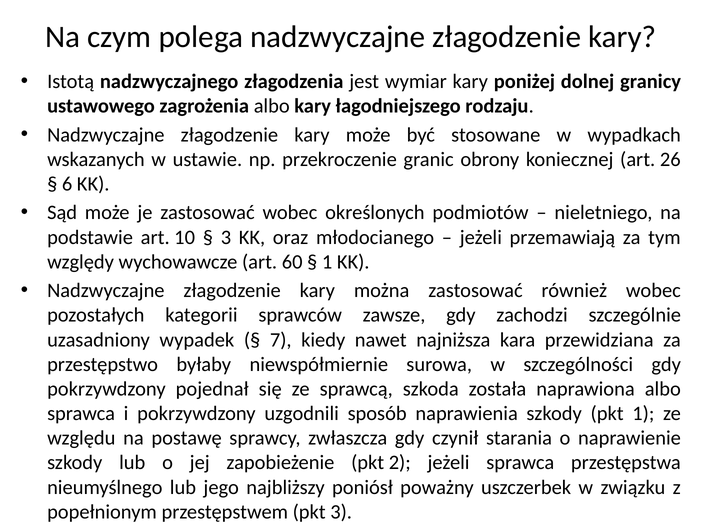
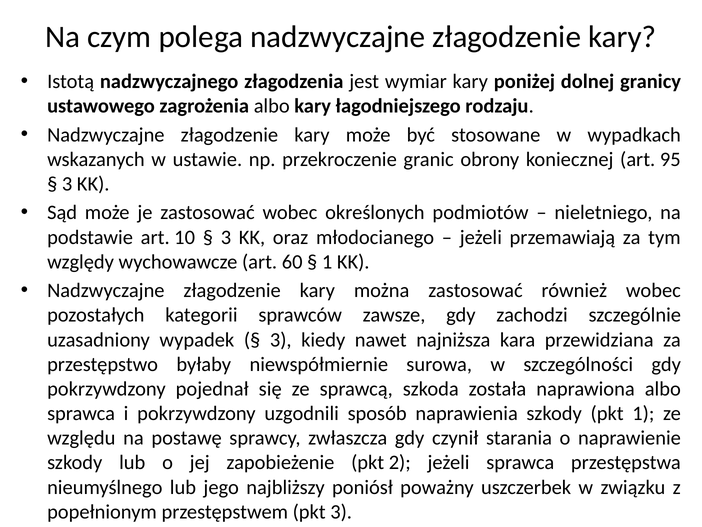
26: 26 -> 95
6 at (67, 184): 6 -> 3
7 at (281, 339): 7 -> 3
